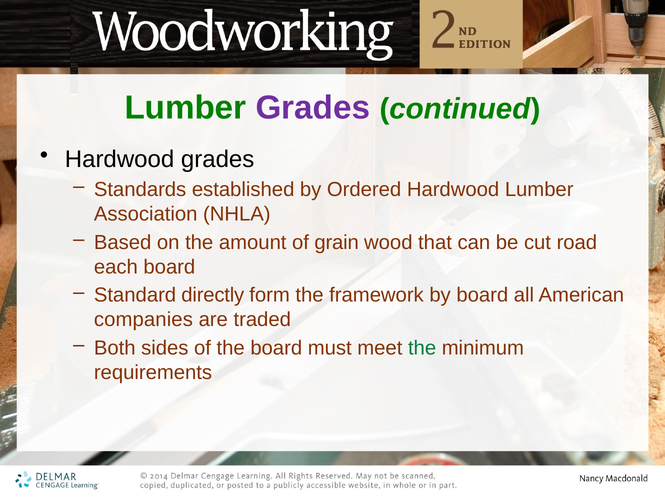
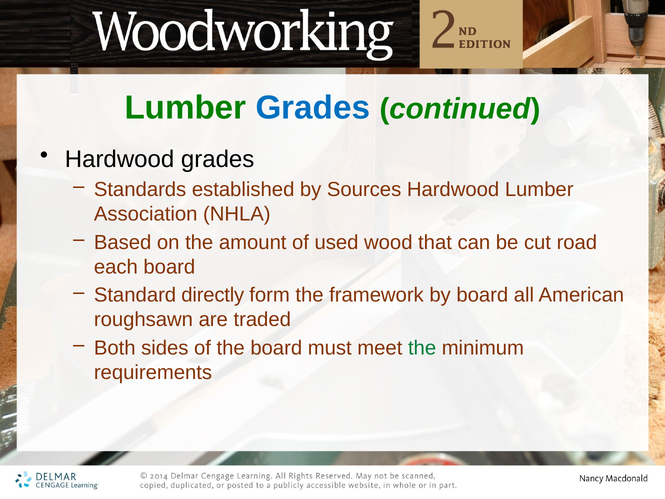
Grades at (313, 107) colour: purple -> blue
Ordered: Ordered -> Sources
grain: grain -> used
companies: companies -> roughsawn
